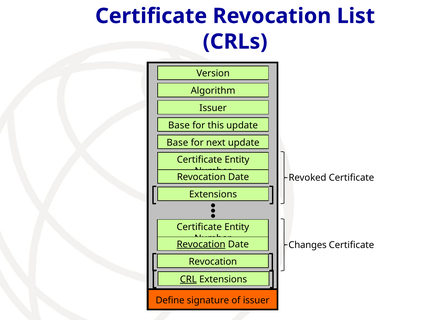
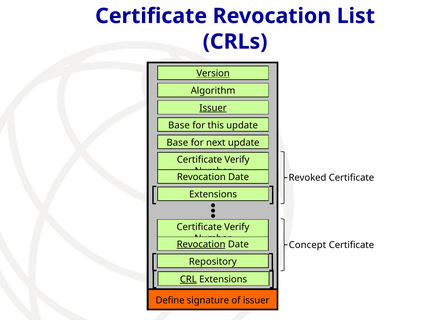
Version underline: none -> present
Issuer at (213, 108) underline: none -> present
Entity at (237, 160): Entity -> Verify
Entity at (237, 227): Entity -> Verify
Changes: Changes -> Concept
Revocation at (213, 262): Revocation -> Repository
